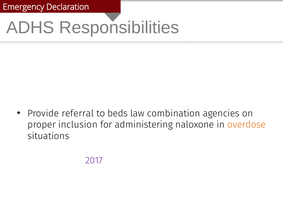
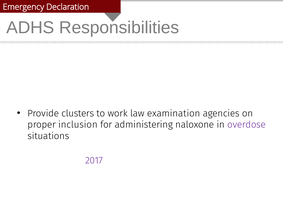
referral: referral -> clusters
beds: beds -> work
law combination: combination -> examination
overdose colour: orange -> purple
